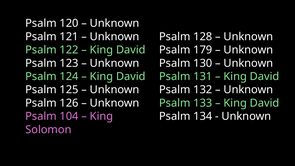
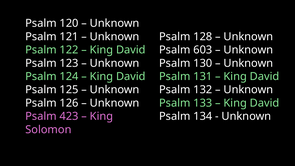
179: 179 -> 603
104: 104 -> 423
